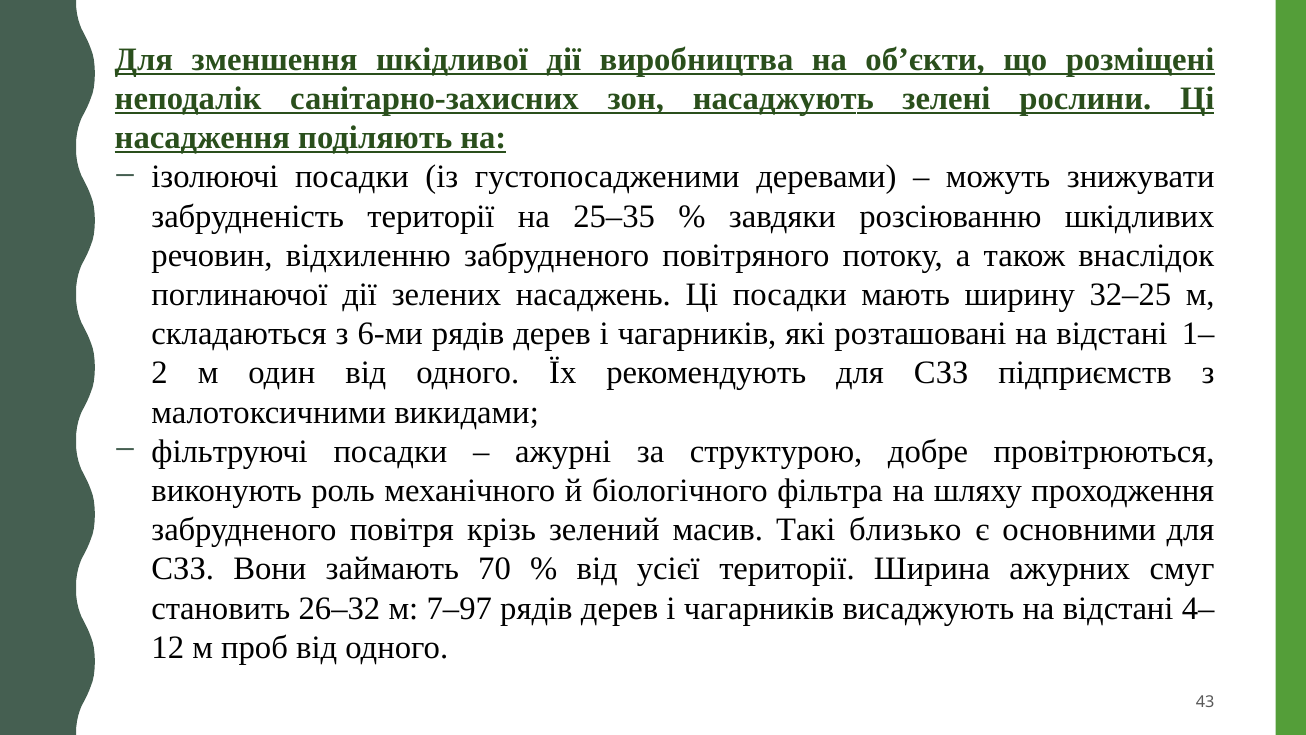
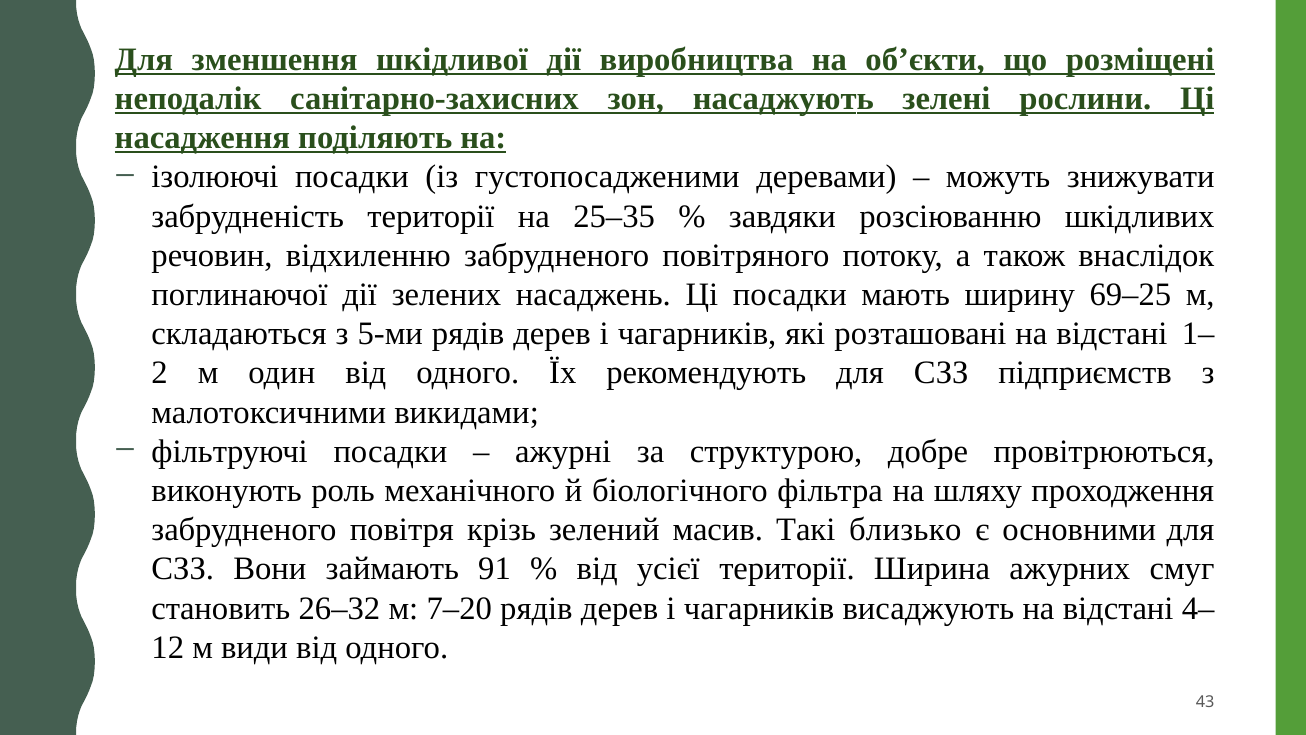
32–25: 32–25 -> 69–25
6-ми: 6-ми -> 5-ми
70: 70 -> 91
7–97: 7–97 -> 7–20
проб: проб -> види
